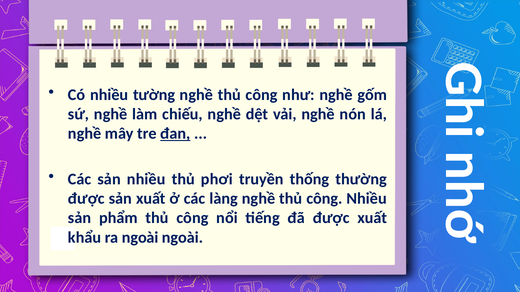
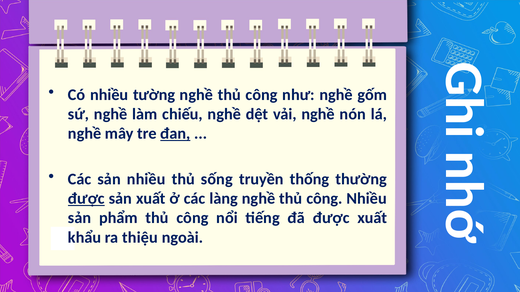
phơi: phơi -> sống
được at (86, 199) underline: none -> present
ra ngoài: ngoài -> thiệu
